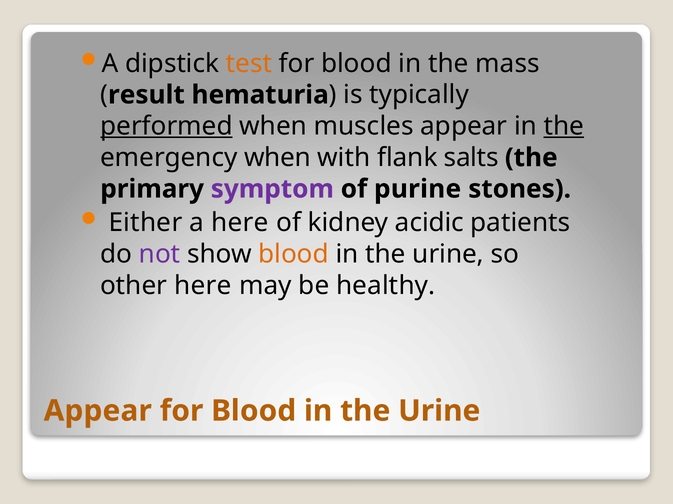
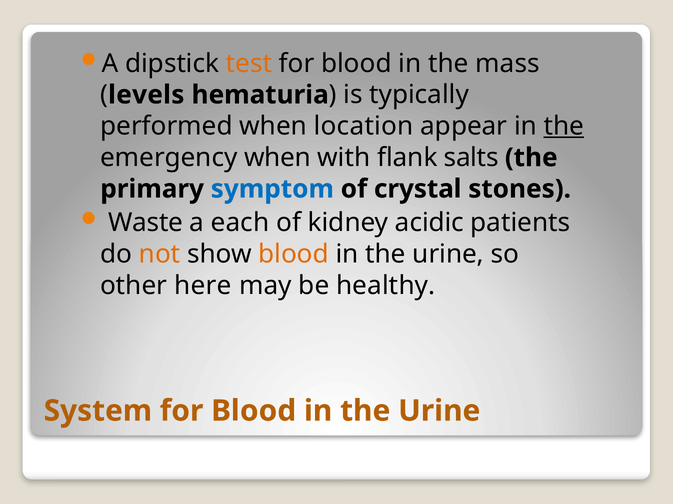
result: result -> levels
performed underline: present -> none
muscles: muscles -> location
symptom colour: purple -> blue
purine: purine -> crystal
Either: Either -> Waste
a here: here -> each
not colour: purple -> orange
Appear at (98, 411): Appear -> System
